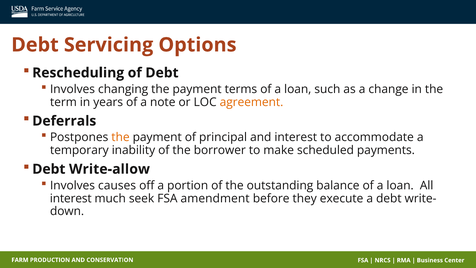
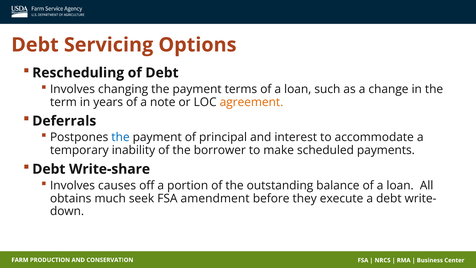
the at (121, 137) colour: orange -> blue
Write-allow: Write-allow -> Write-share
interest at (71, 198): interest -> obtains
